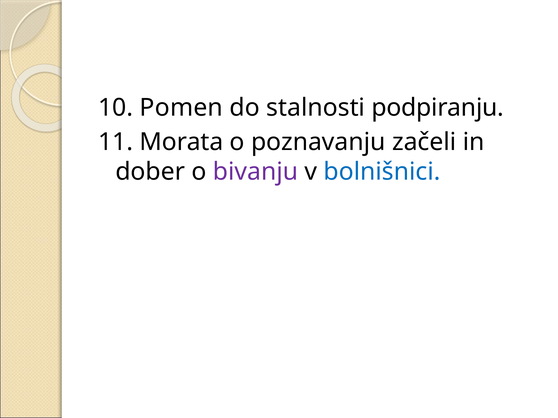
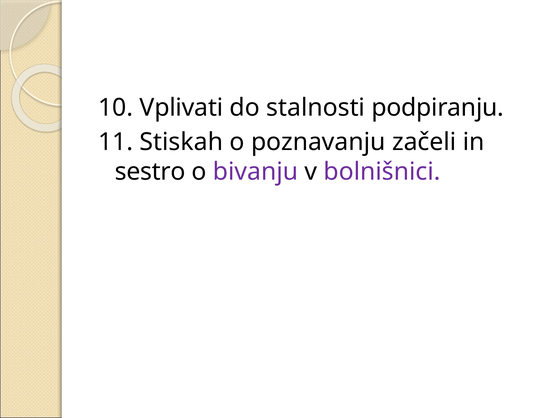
Pomen: Pomen -> Vplivati
Morata: Morata -> Stiskah
dober: dober -> sestro
bolnišnici colour: blue -> purple
